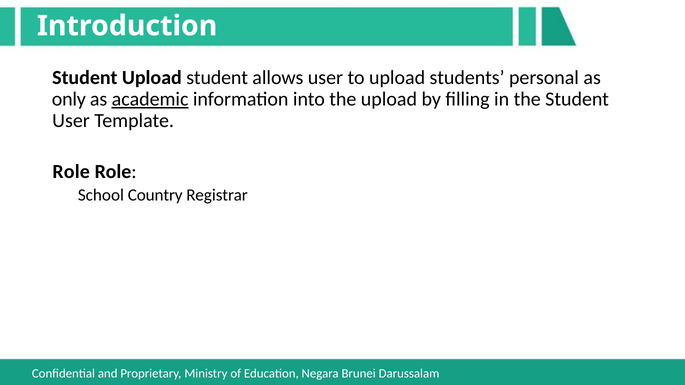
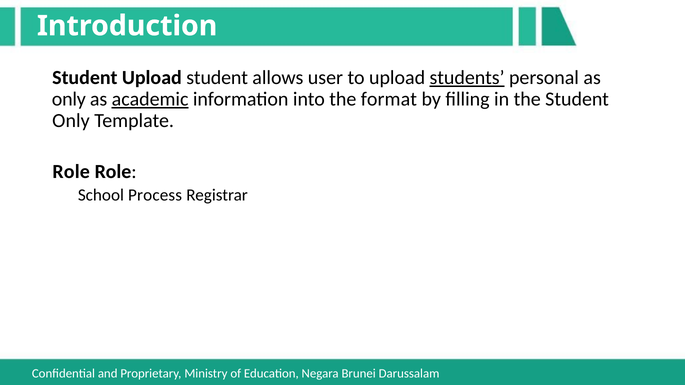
students underline: none -> present
the upload: upload -> format
User at (71, 121): User -> Only
Country: Country -> Process
